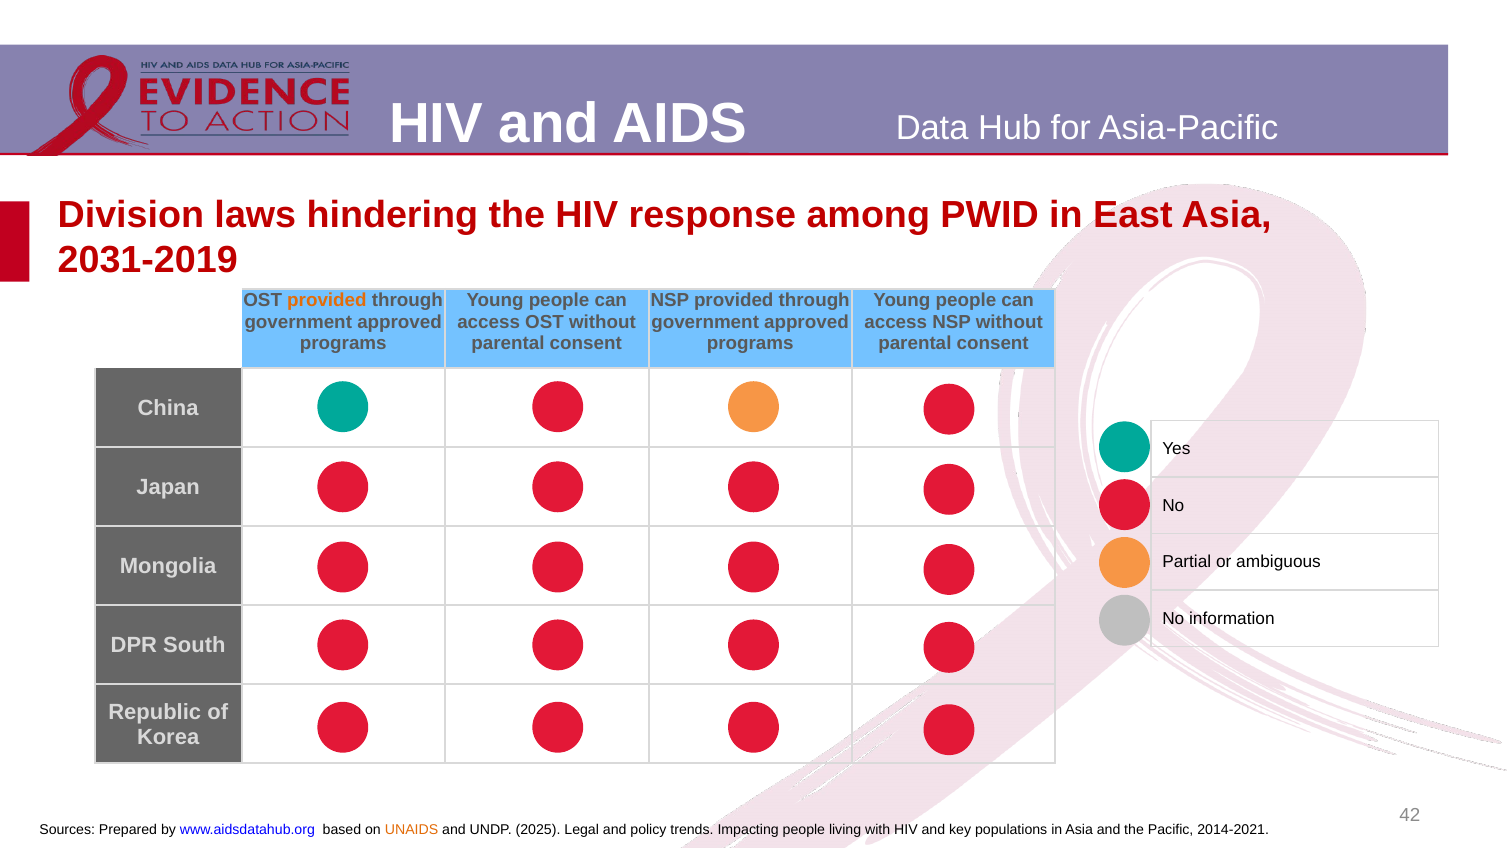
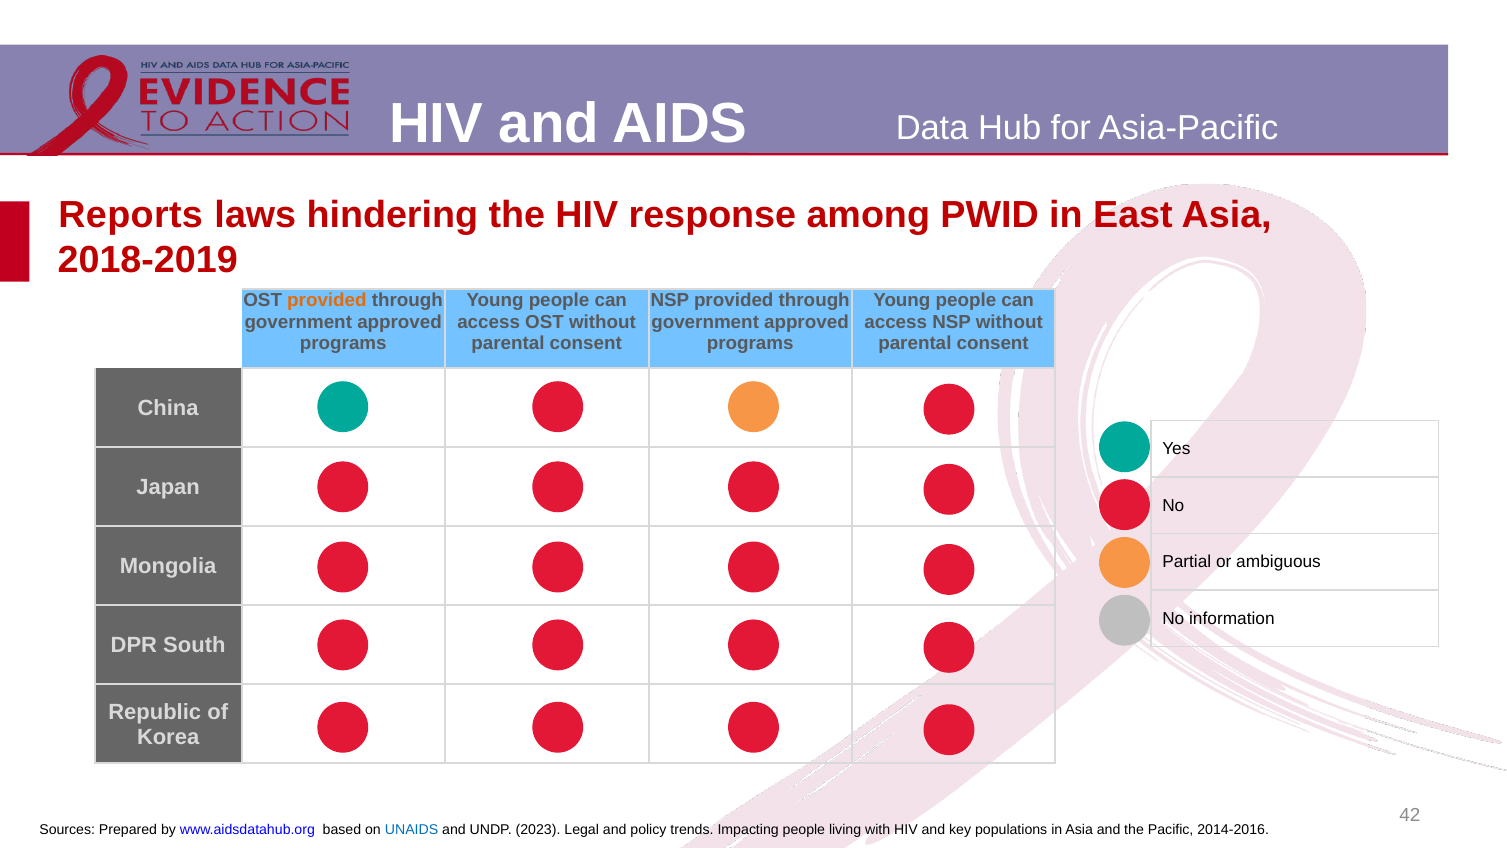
Division: Division -> Reports
2031-2019: 2031-2019 -> 2018-2019
UNAIDS colour: orange -> blue
2025: 2025 -> 2023
2014-2021: 2014-2021 -> 2014-2016
